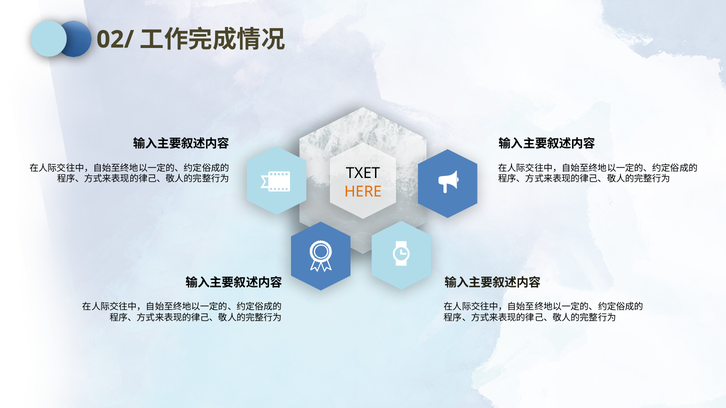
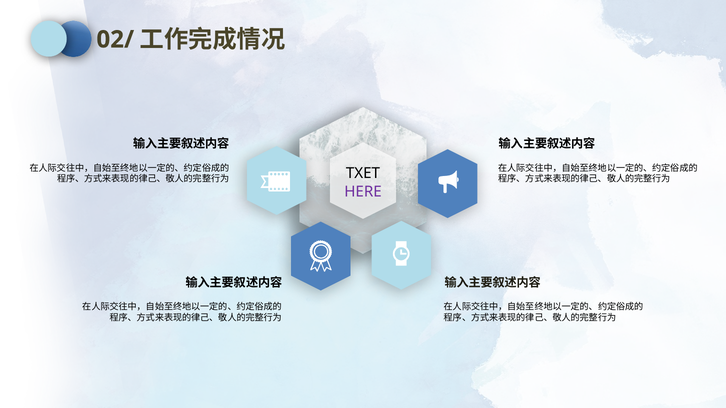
HERE colour: orange -> purple
